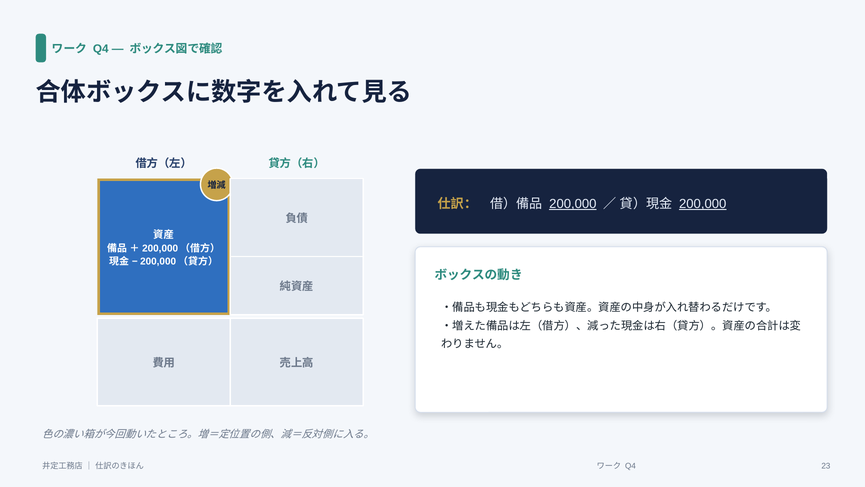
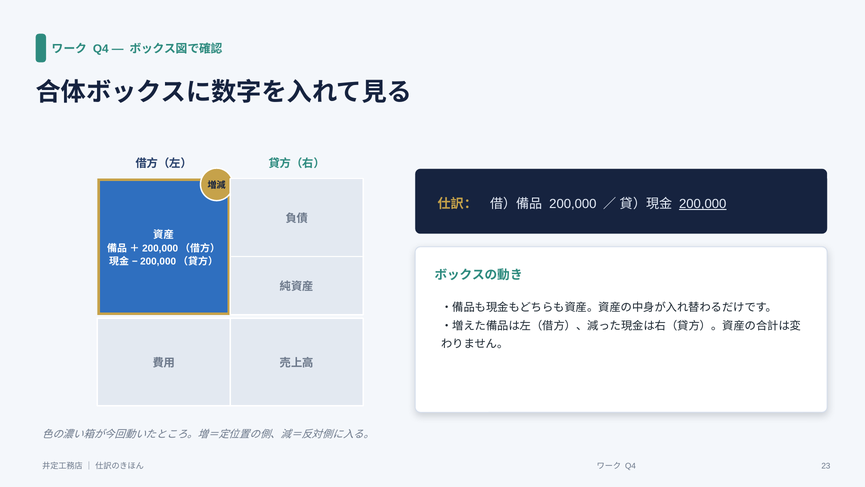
200,000 at (573, 204) underline: present -> none
